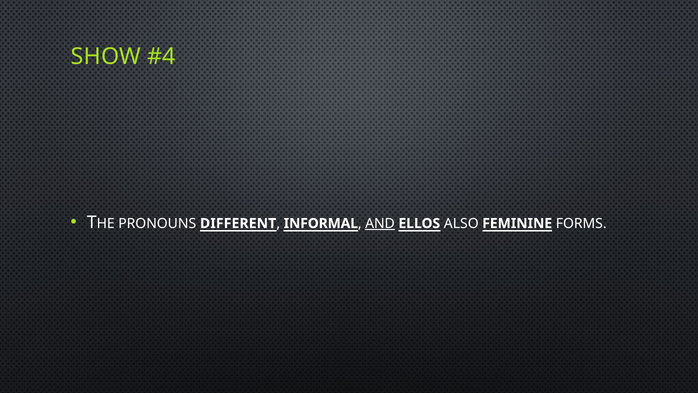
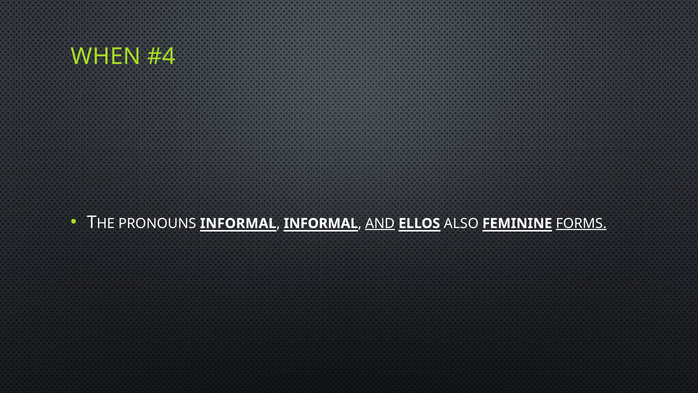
SHOW: SHOW -> WHEN
PRONOUNS DIFFERENT: DIFFERENT -> INFORMAL
FORMS underline: none -> present
